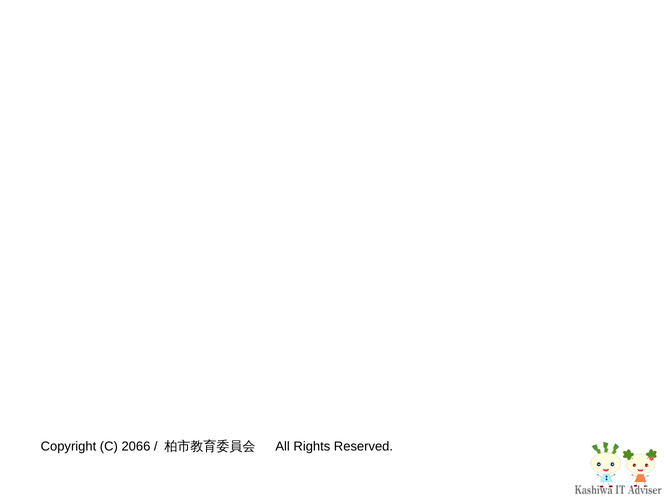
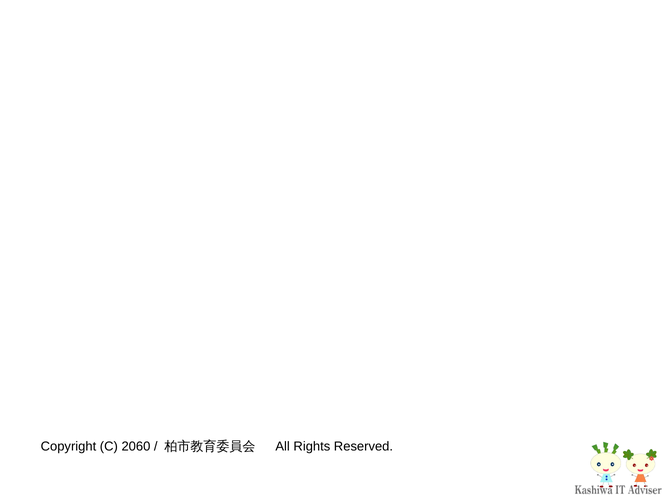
2066: 2066 -> 2060
